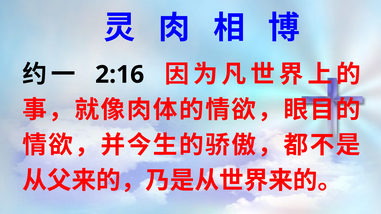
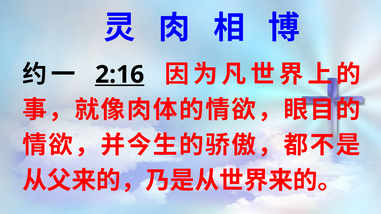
2:16 underline: none -> present
